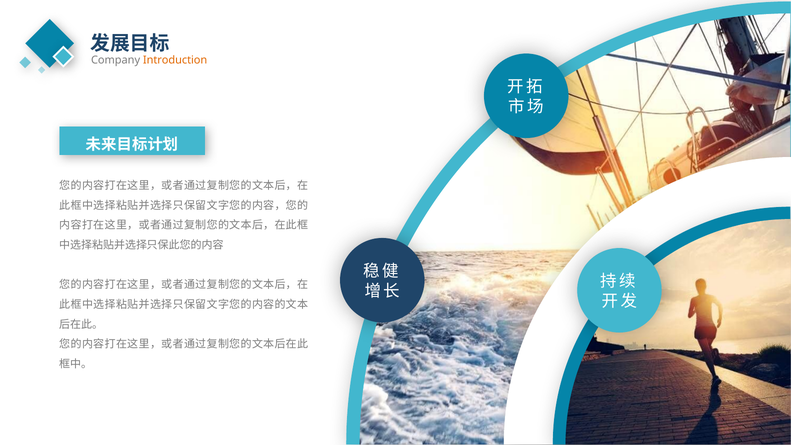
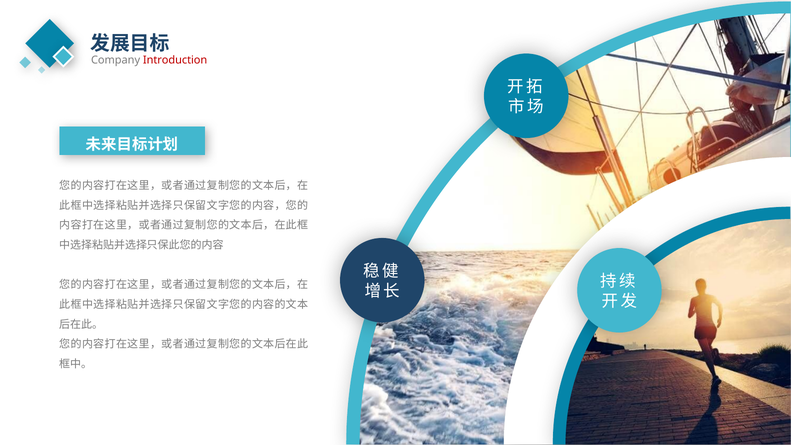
Introduction colour: orange -> red
